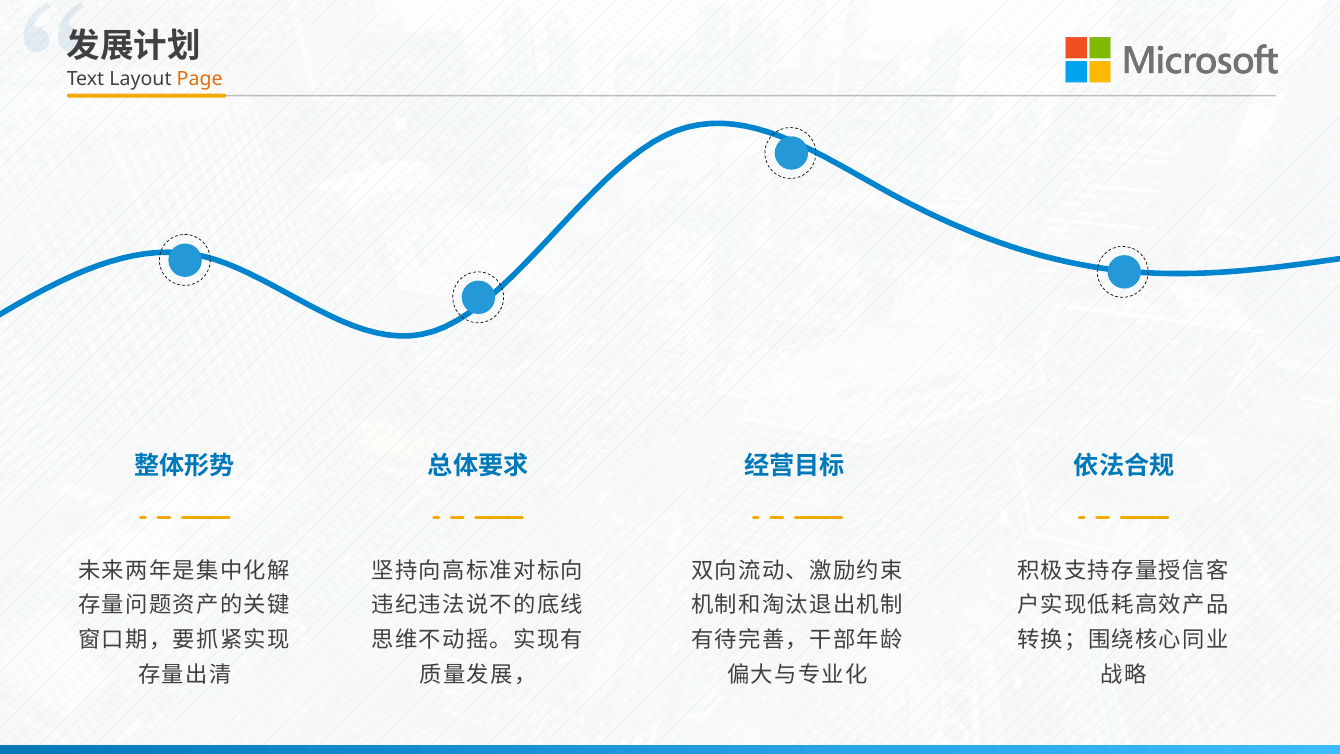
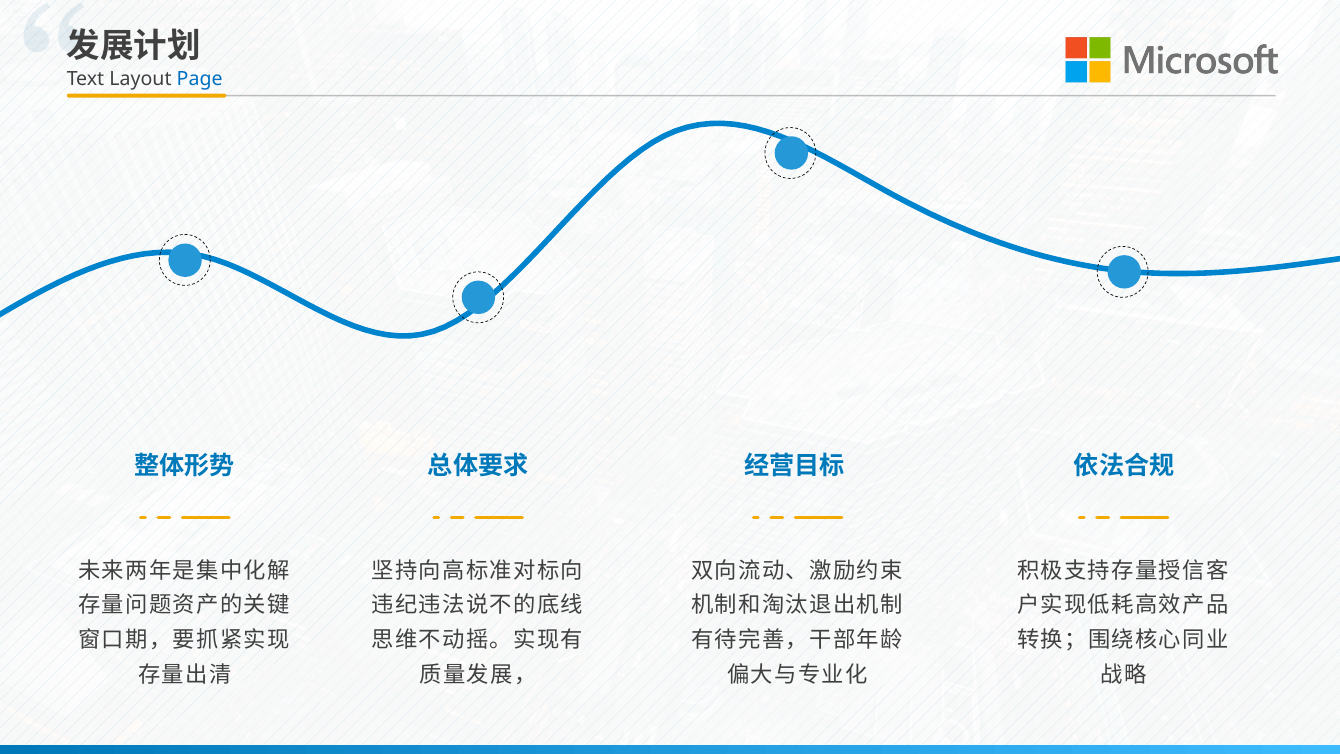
Page colour: orange -> blue
